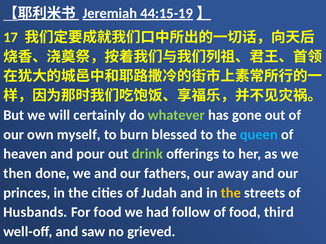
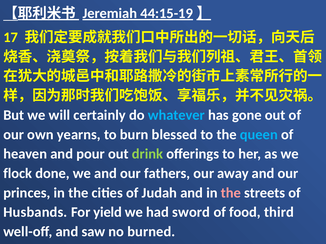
whatever colour: light green -> light blue
myself: myself -> yearns
then: then -> flock
the at (231, 193) colour: yellow -> pink
For food: food -> yield
follow: follow -> sword
grieved: grieved -> burned
